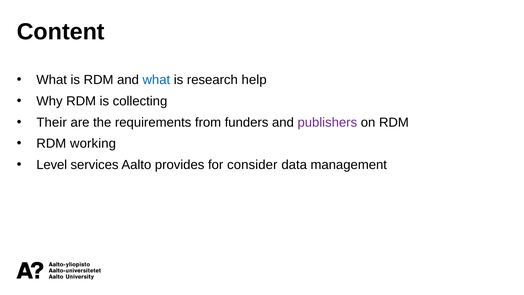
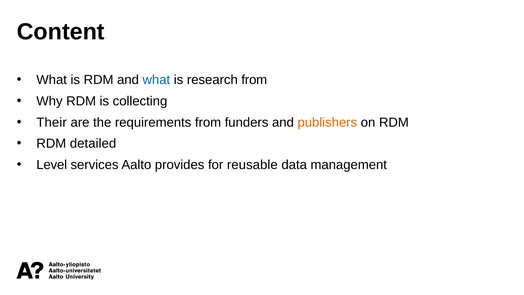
research help: help -> from
publishers colour: purple -> orange
working: working -> detailed
consider: consider -> reusable
